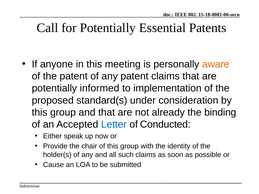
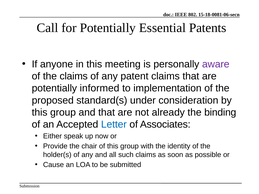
aware colour: orange -> purple
the patent: patent -> claims
Conducted: Conducted -> Associates
